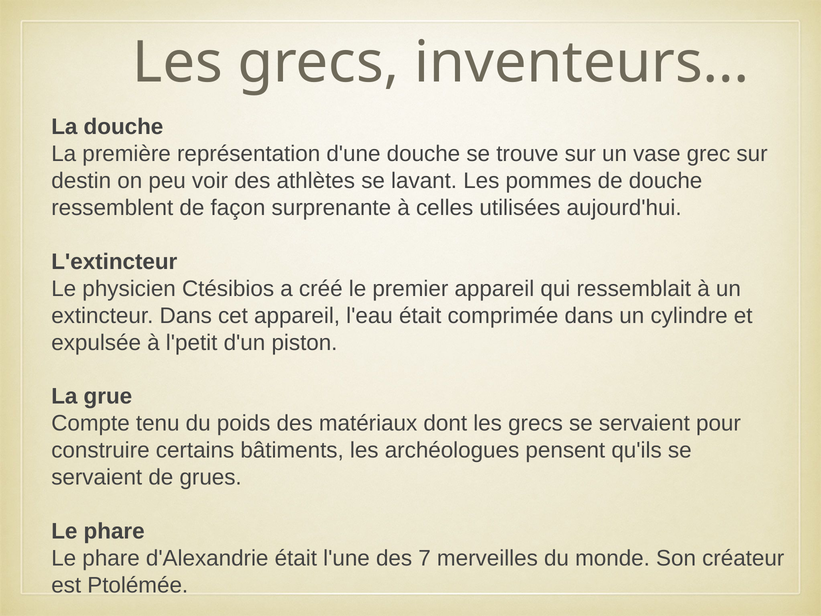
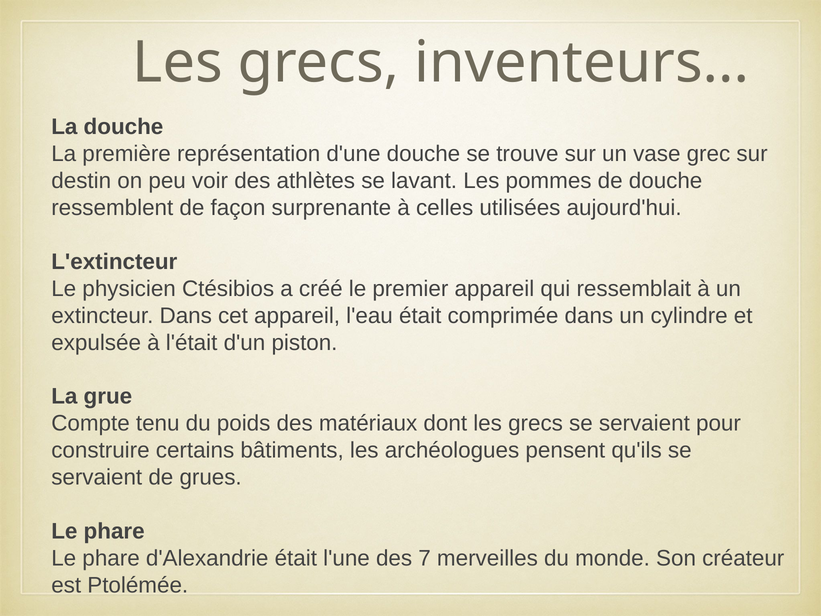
l'petit: l'petit -> l'était
